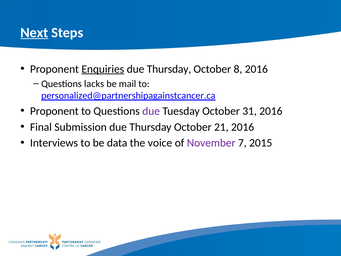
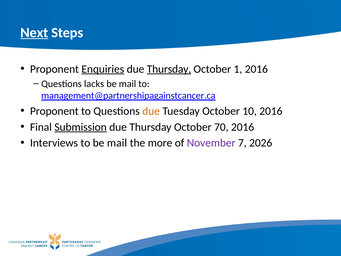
Thursday at (169, 69) underline: none -> present
8: 8 -> 1
personalized@partnershipagainstcancer.ca: personalized@partnershipagainstcancer.ca -> management@partnershipagainstcancer.ca
due at (151, 111) colour: purple -> orange
31: 31 -> 10
Submission underline: none -> present
21: 21 -> 70
to be data: data -> mail
voice: voice -> more
2015: 2015 -> 2026
